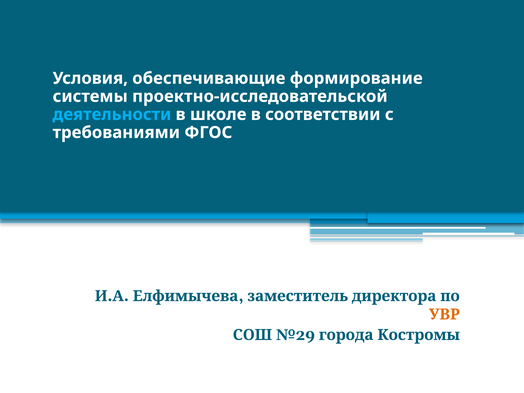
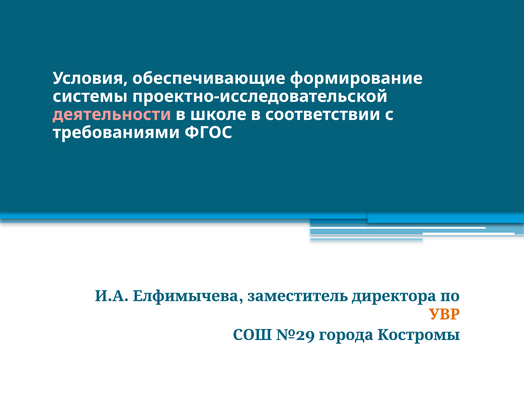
деятельности colour: light blue -> pink
